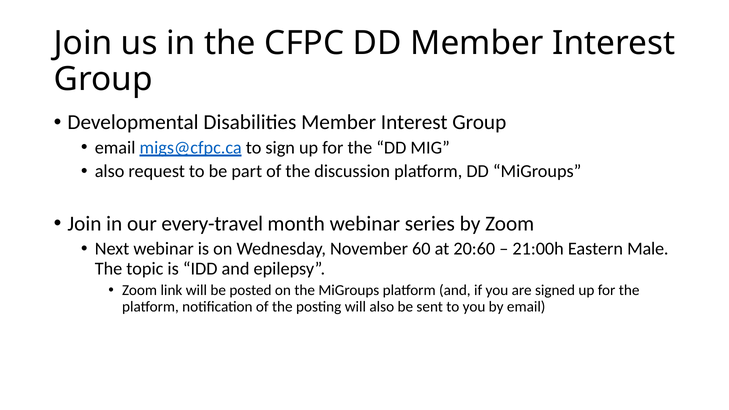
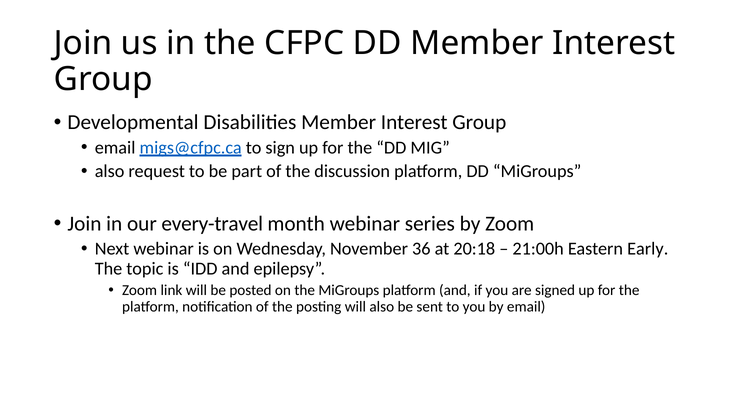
60: 60 -> 36
20:60: 20:60 -> 20:18
Male: Male -> Early
